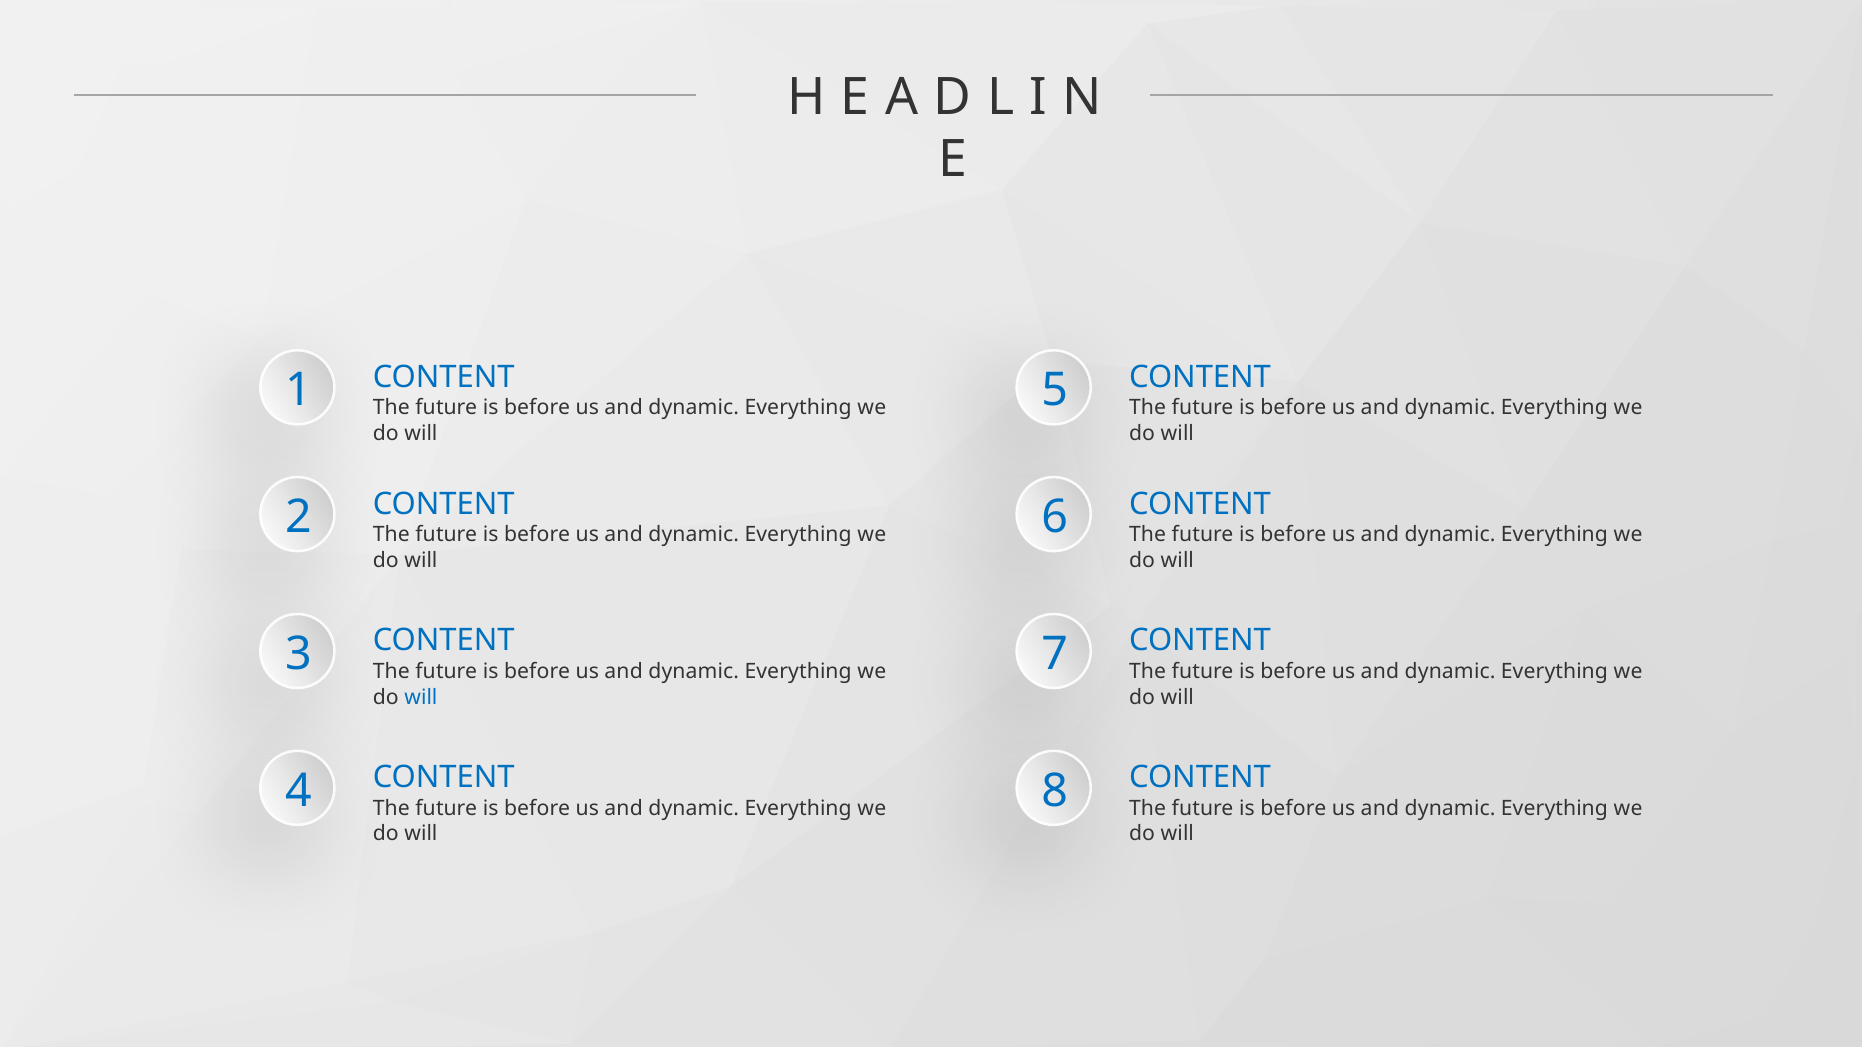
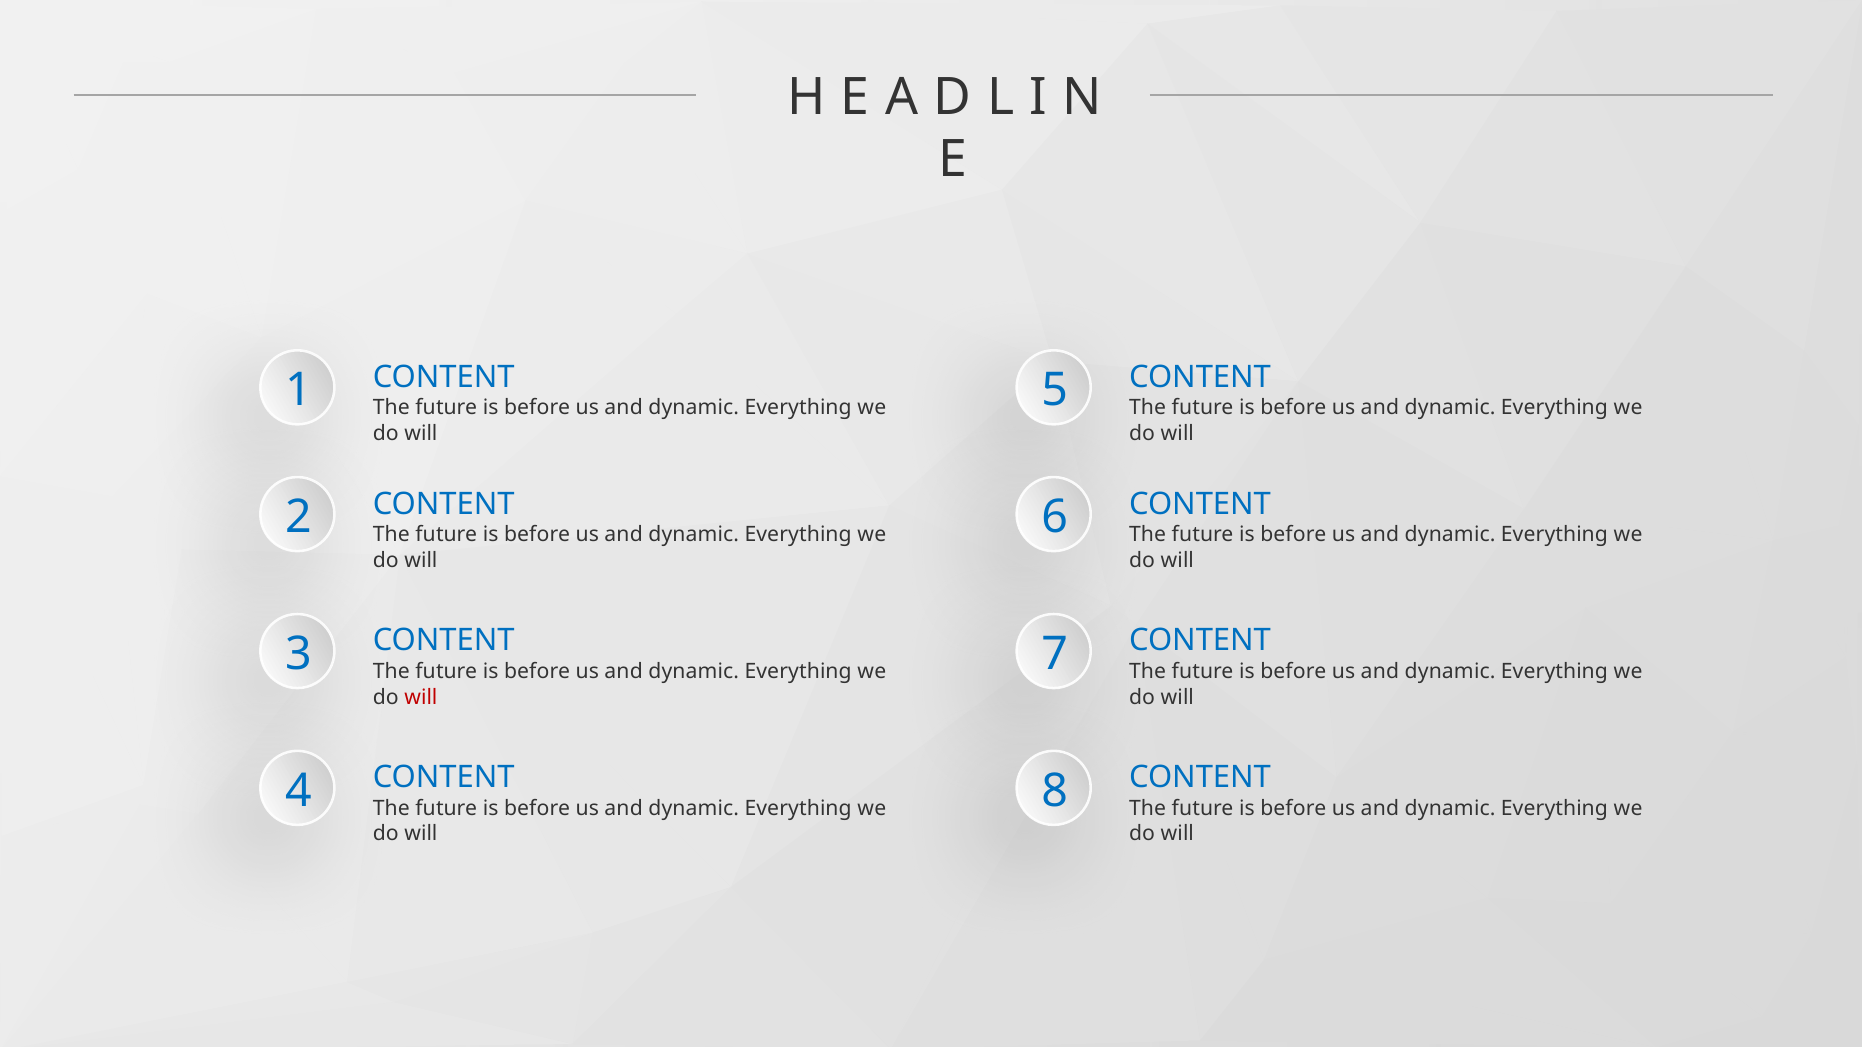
will at (421, 697) colour: blue -> red
